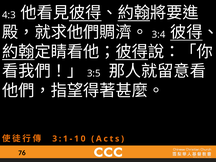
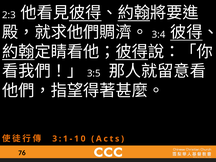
4:3: 4:3 -> 2:3
